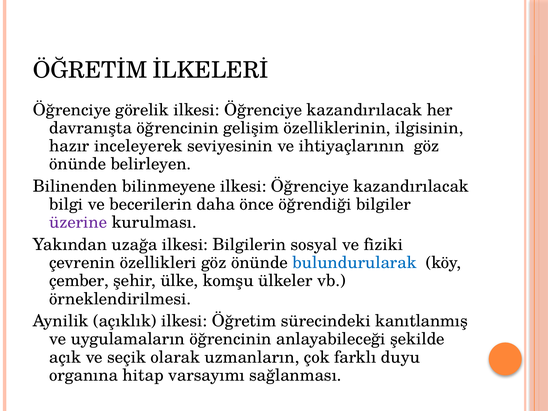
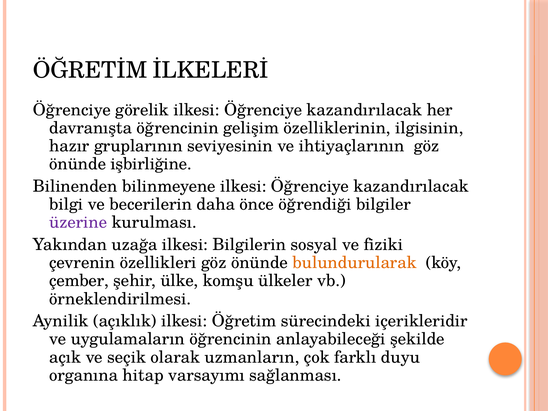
inceleyerek: inceleyerek -> gruplarının
belirleyen: belirleyen -> işbirliğine
bulundurularak colour: blue -> orange
kanıtlanmış: kanıtlanmış -> içerikleridir
